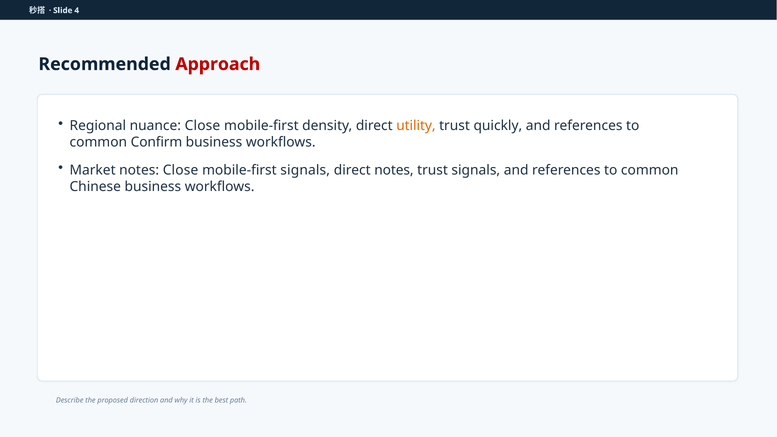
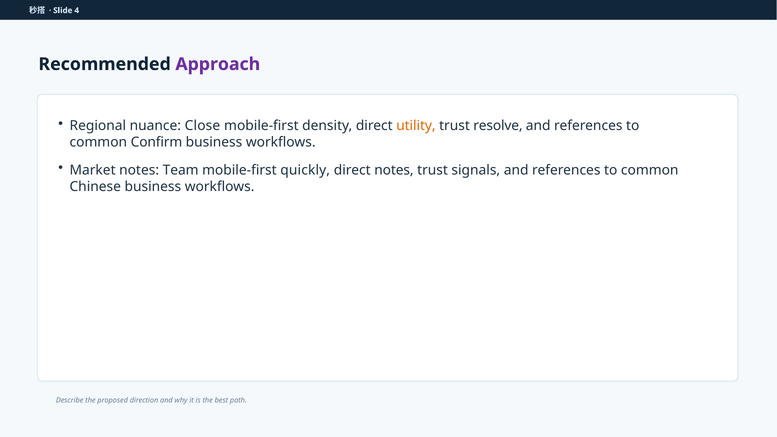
Approach colour: red -> purple
quickly: quickly -> resolve
notes Close: Close -> Team
mobile-first signals: signals -> quickly
